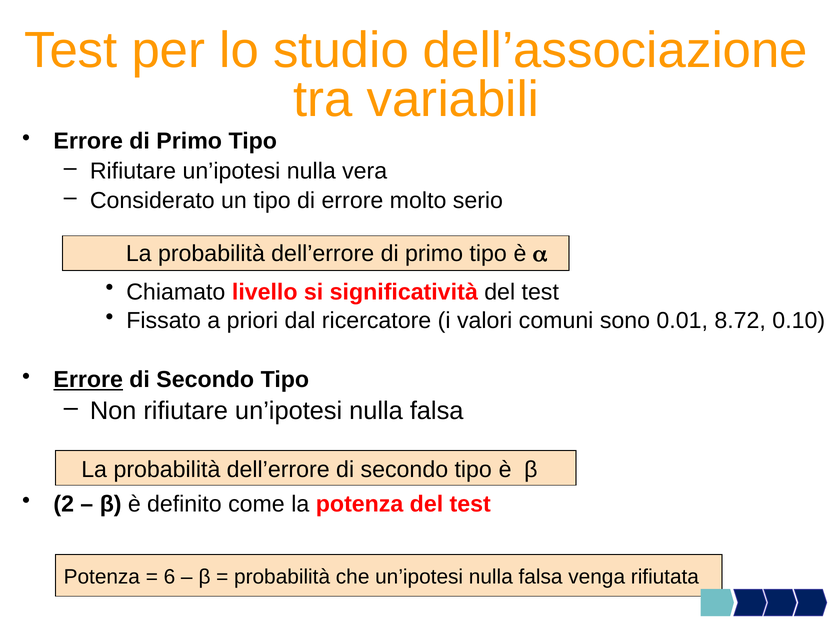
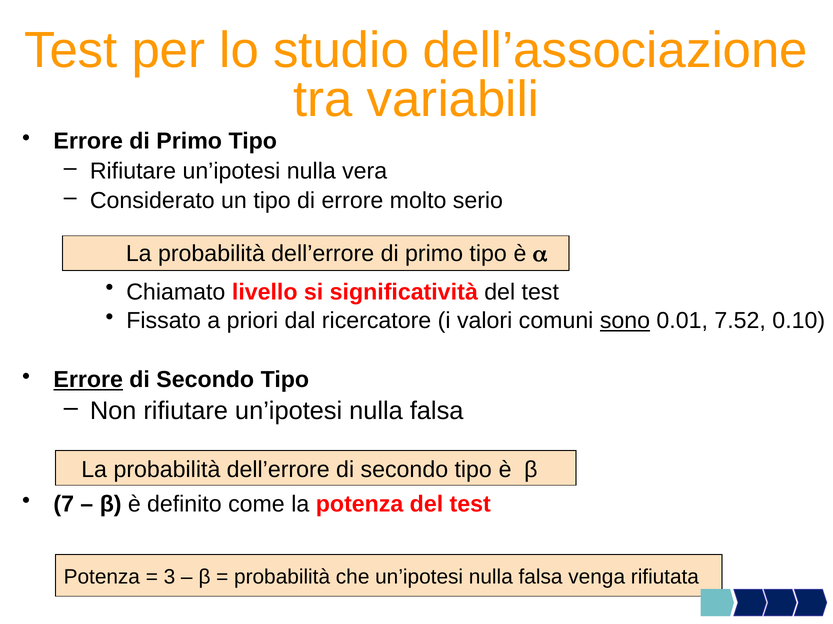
sono underline: none -> present
8.72: 8.72 -> 7.52
2: 2 -> 7
6: 6 -> 3
